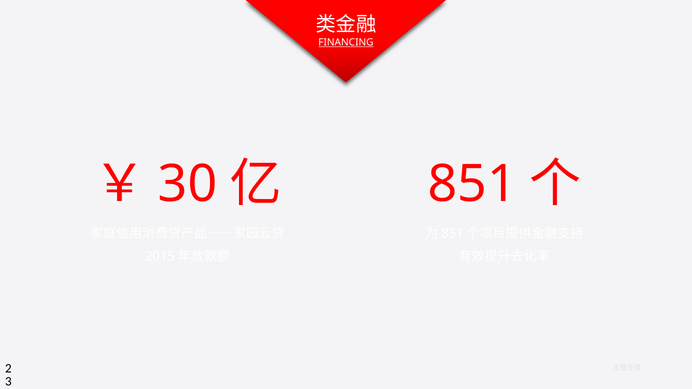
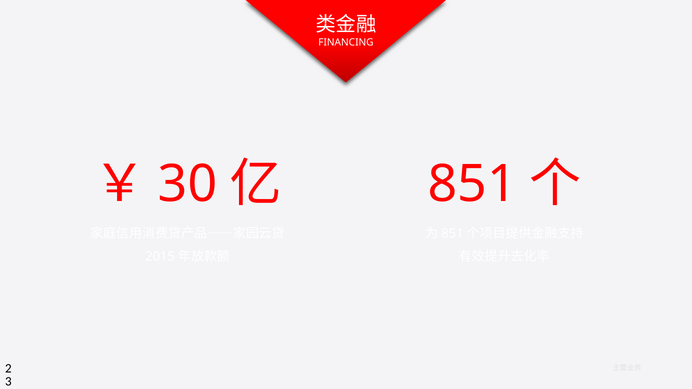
FINANCING underline: present -> none
